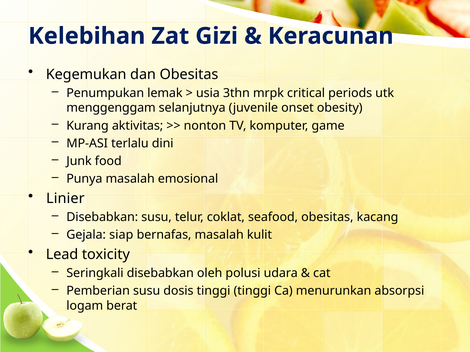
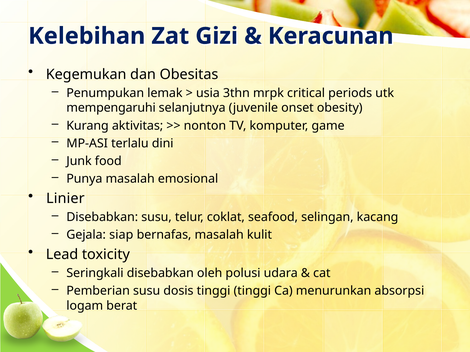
menggenggam: menggenggam -> mempengaruhi
seafood obesitas: obesitas -> selingan
